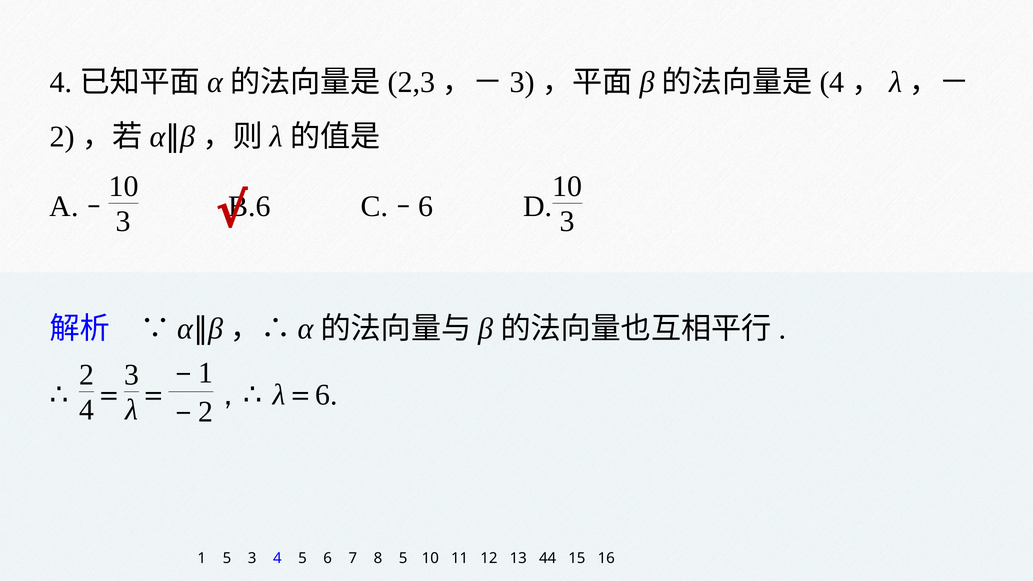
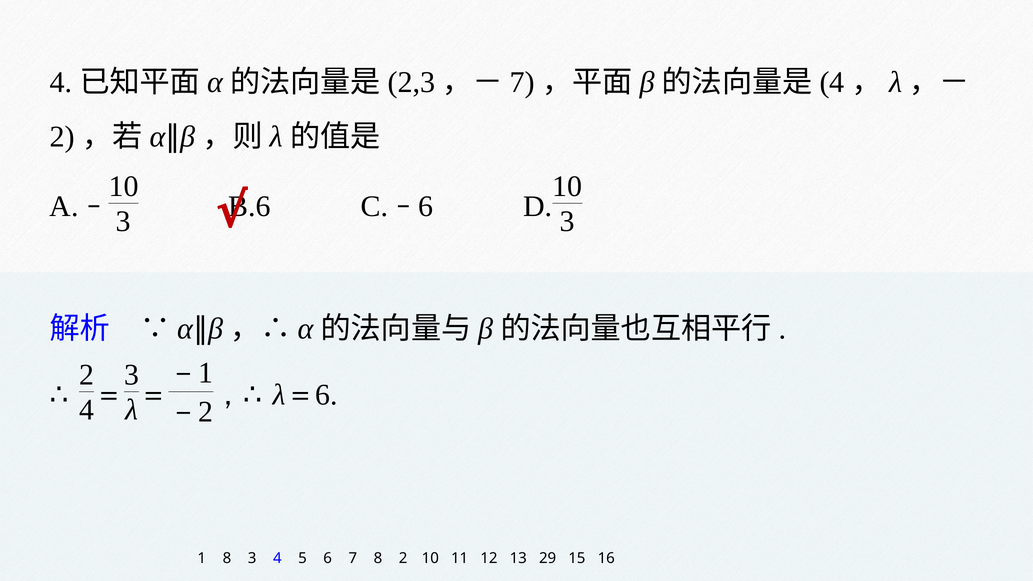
3 at (522, 82): 3 -> 7
1 5: 5 -> 8
8 5: 5 -> 2
44: 44 -> 29
